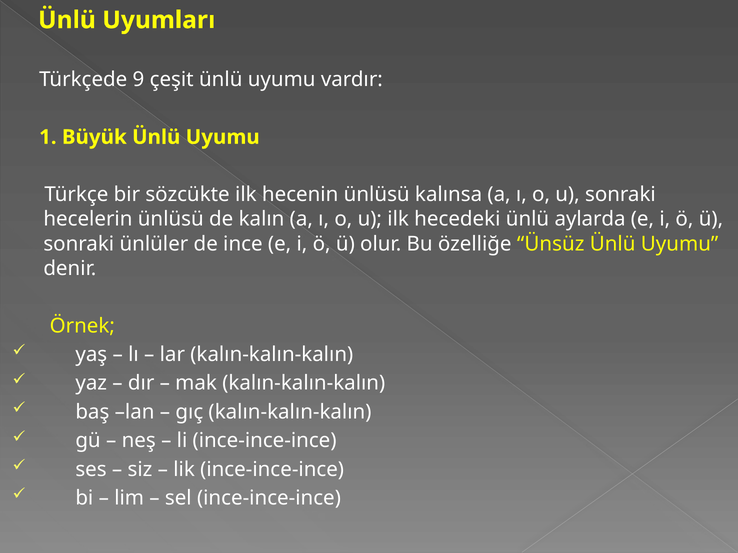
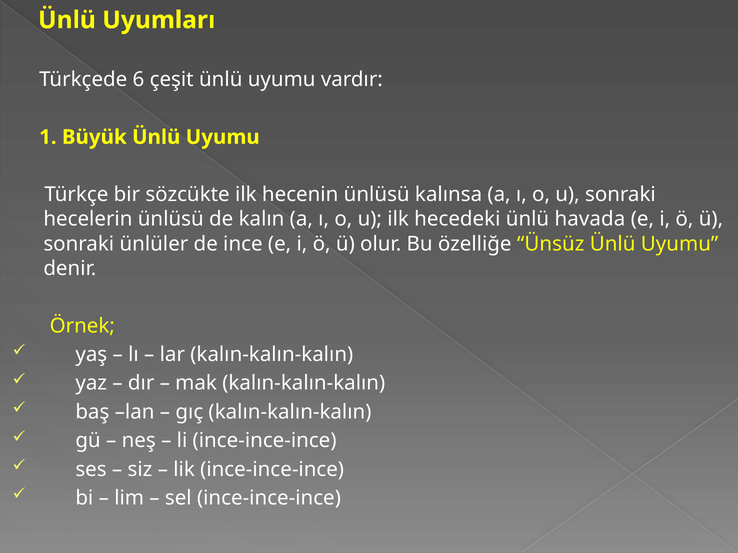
9: 9 -> 6
aylarda: aylarda -> havada
